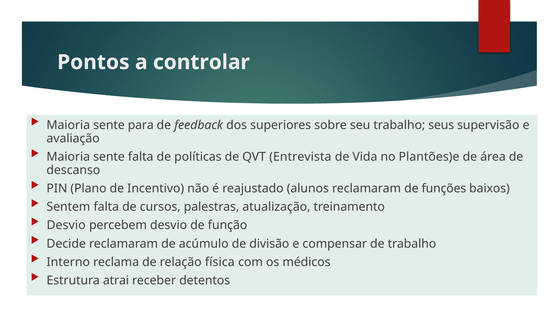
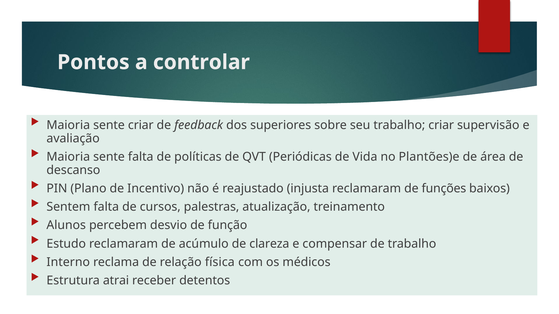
sente para: para -> criar
trabalho seus: seus -> criar
Entrevista: Entrevista -> Periódicas
alunos: alunos -> injusta
Desvio at (66, 226): Desvio -> Alunos
Decide: Decide -> Estudo
divisão: divisão -> clareza
